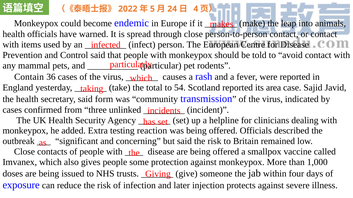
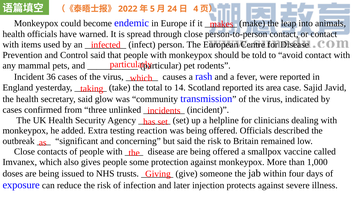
Contain at (29, 77): Contain -> Incident
54: 54 -> 14
form: form -> glow
